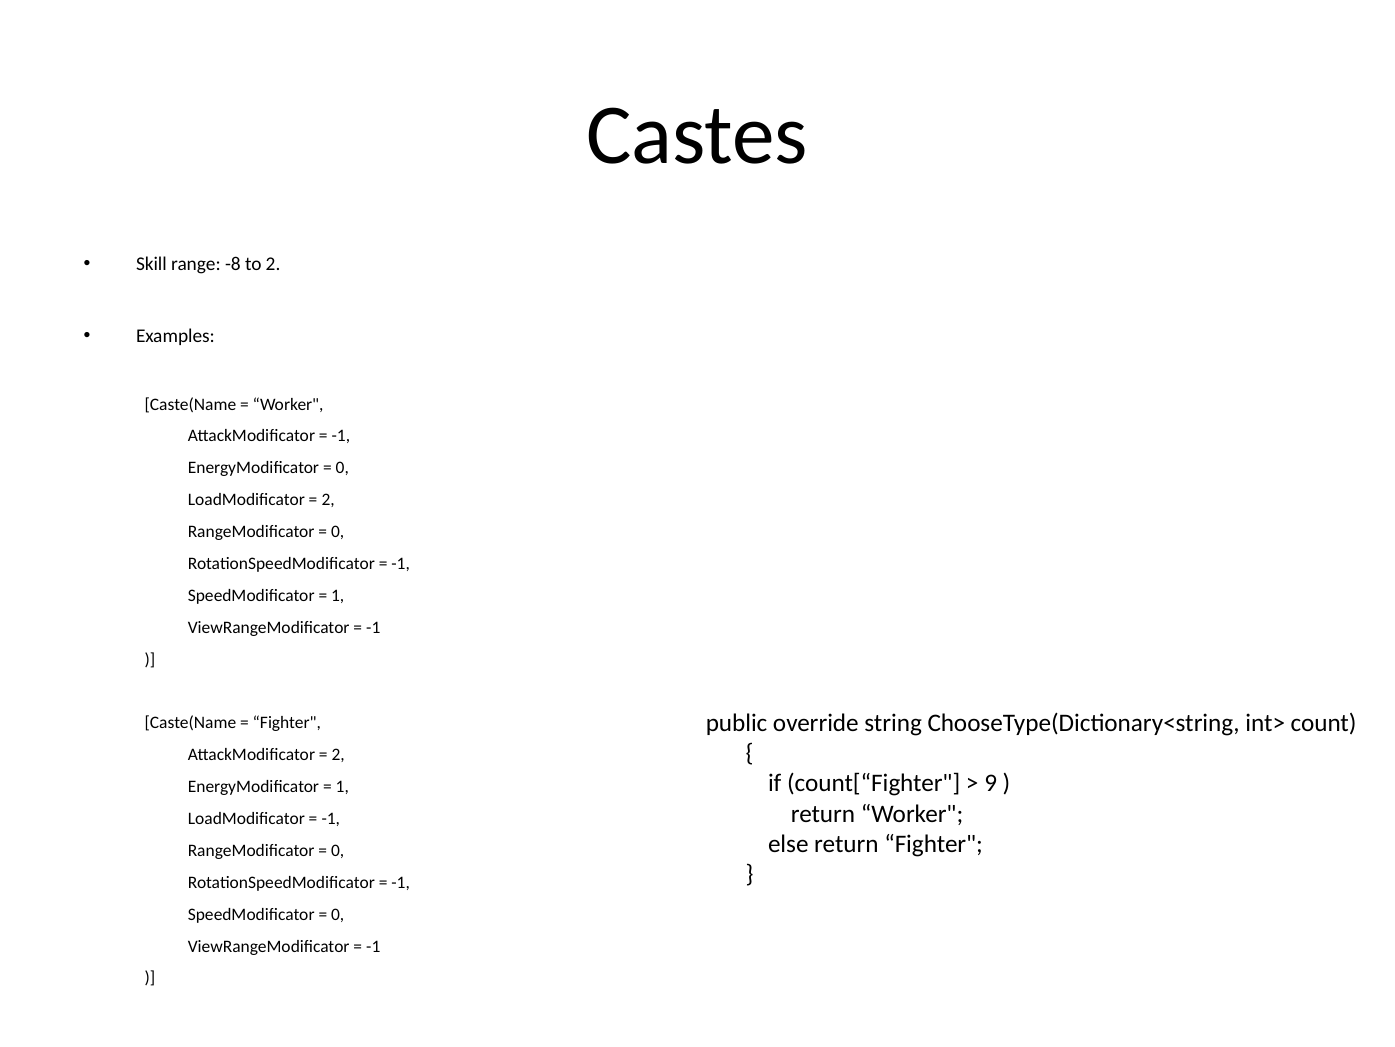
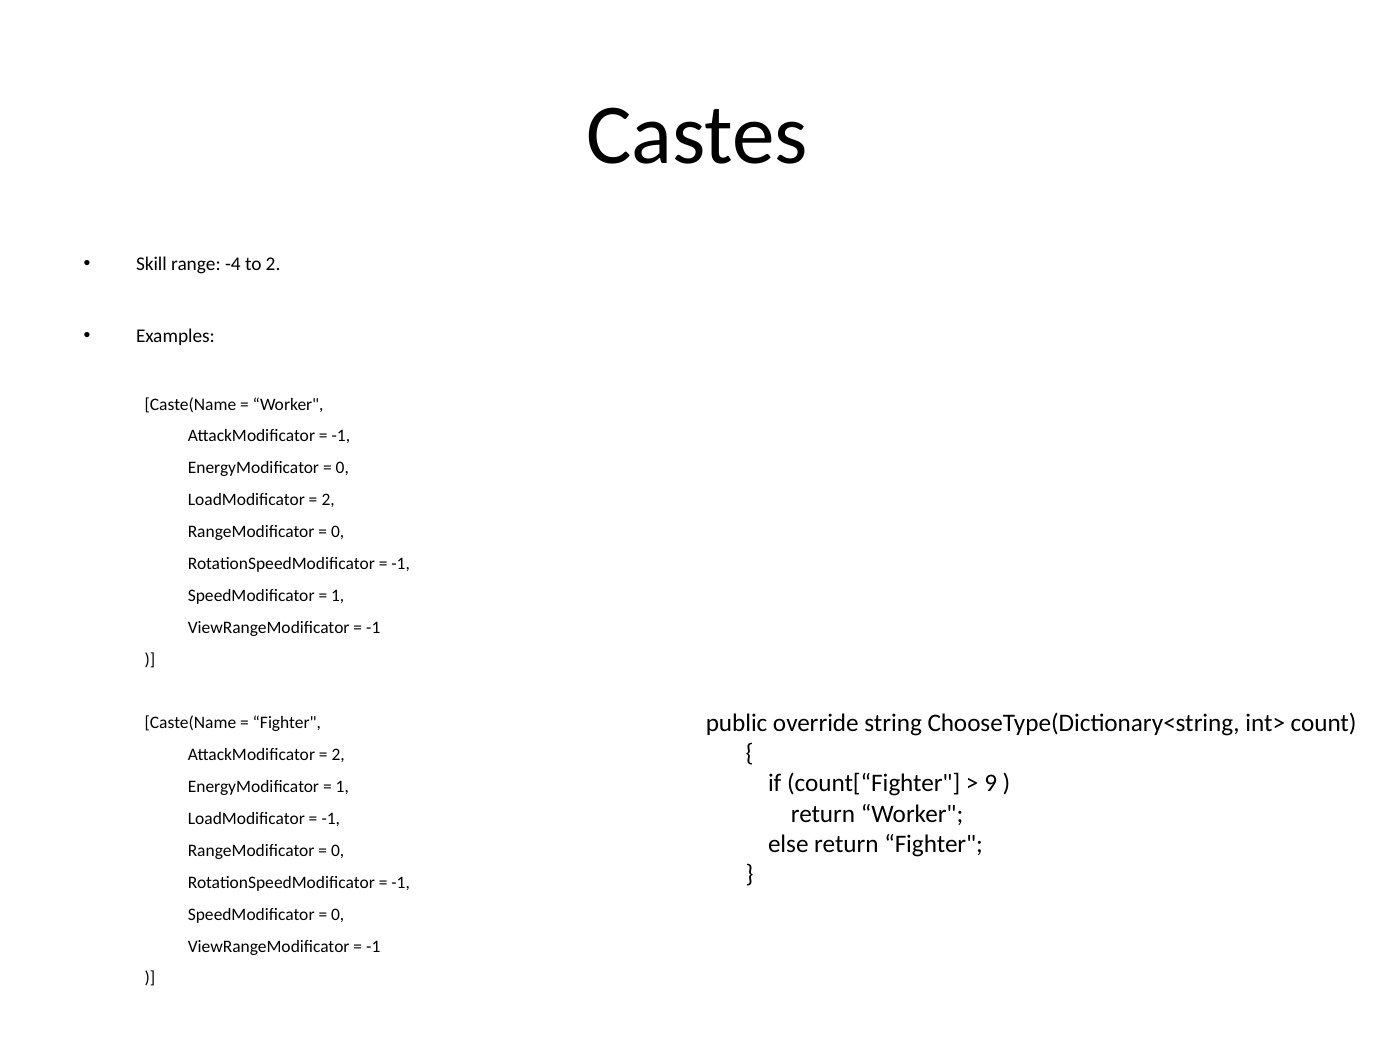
-8: -8 -> -4
